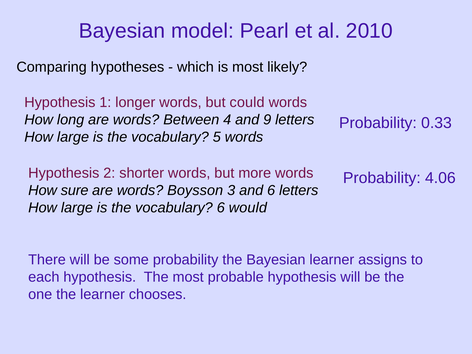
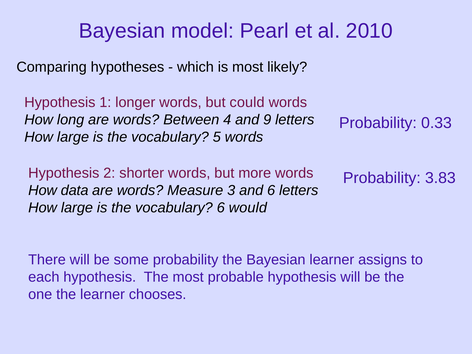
4.06: 4.06 -> 3.83
sure: sure -> data
Boysson: Boysson -> Measure
